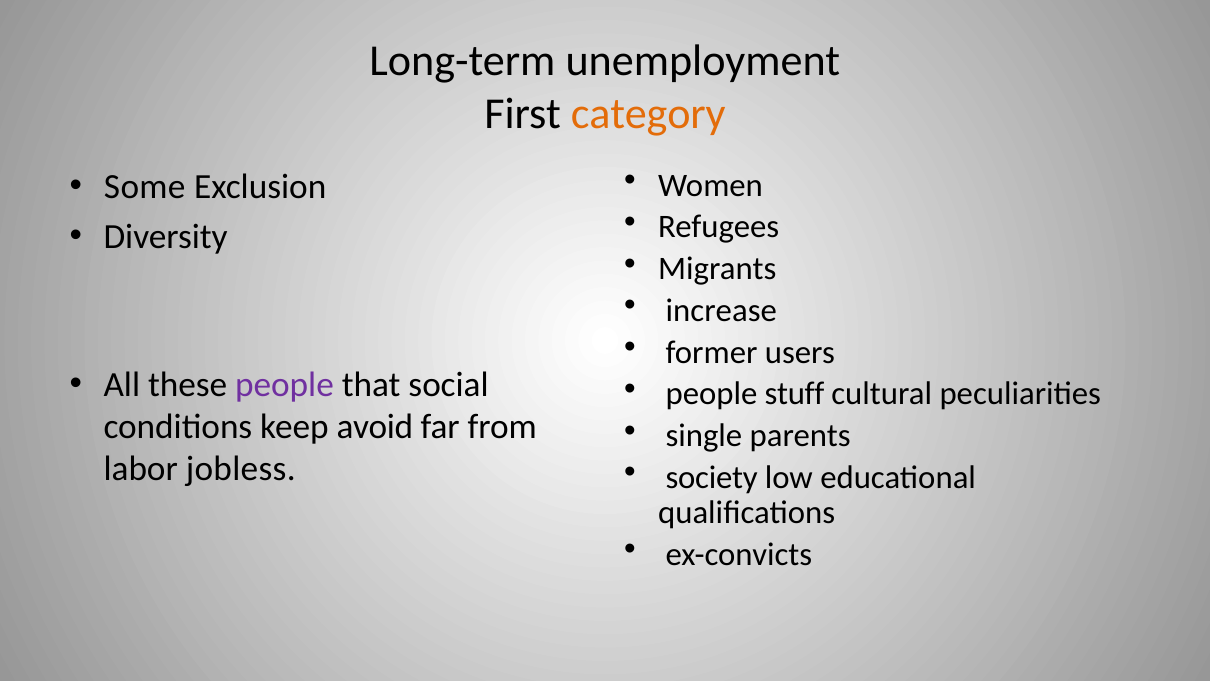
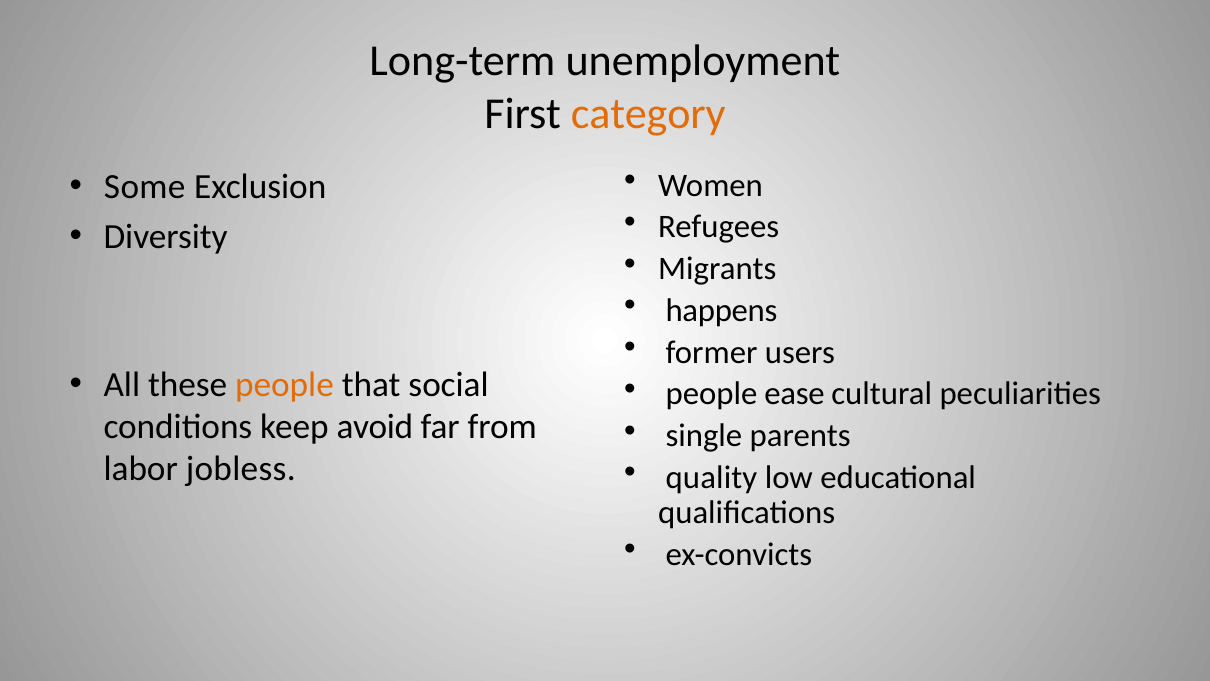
increase: increase -> happens
people at (284, 384) colour: purple -> orange
stuff: stuff -> ease
society: society -> quality
